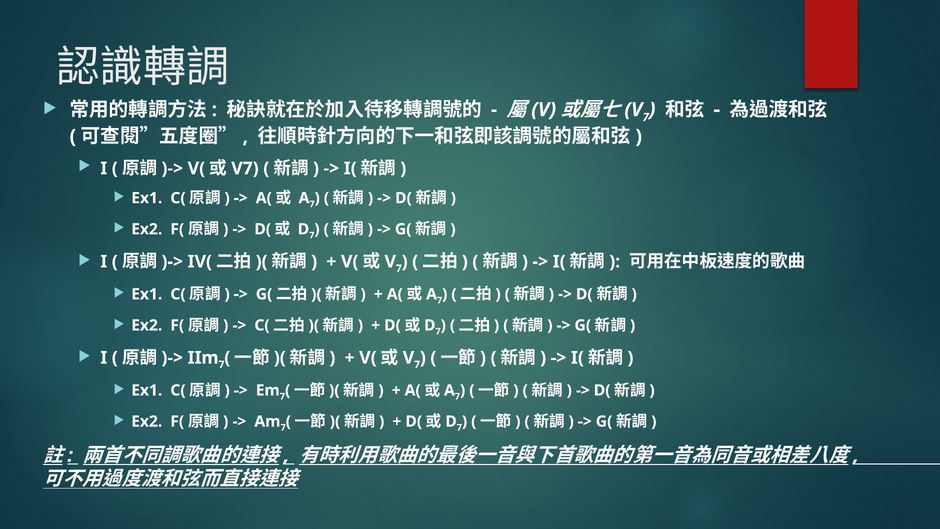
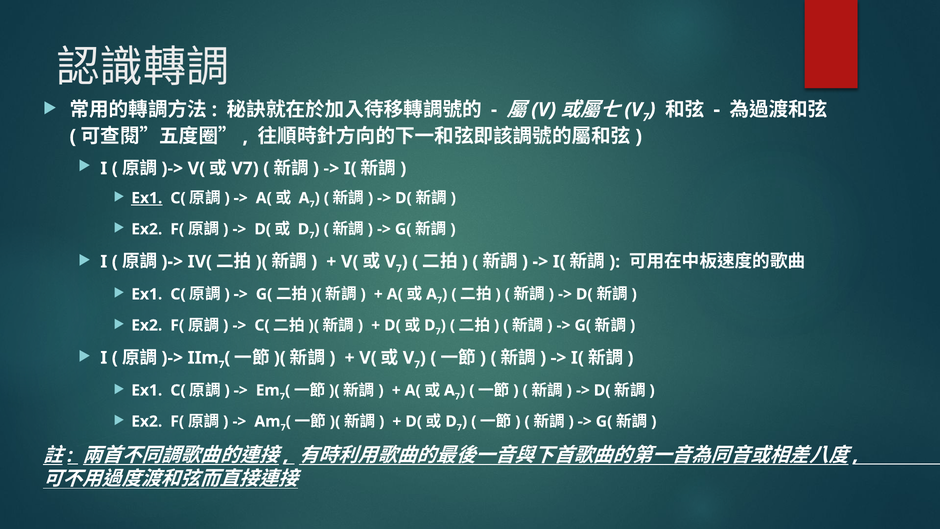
Ex1 at (147, 198) underline: none -> present
